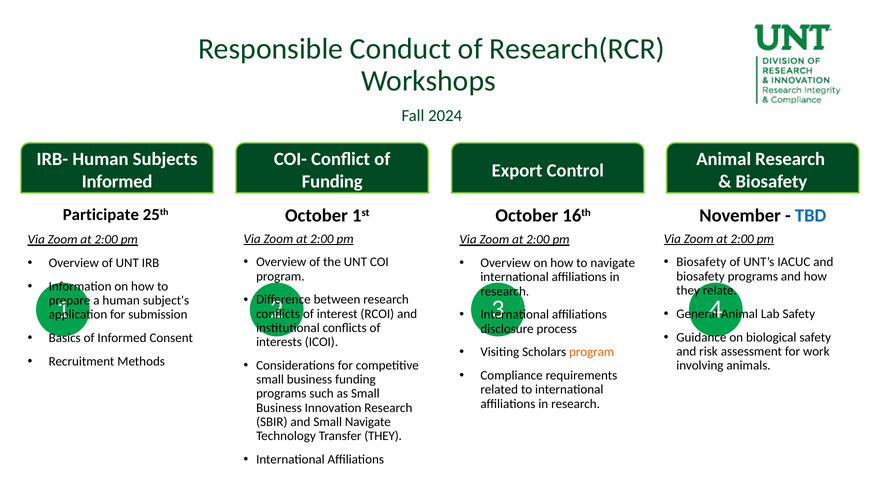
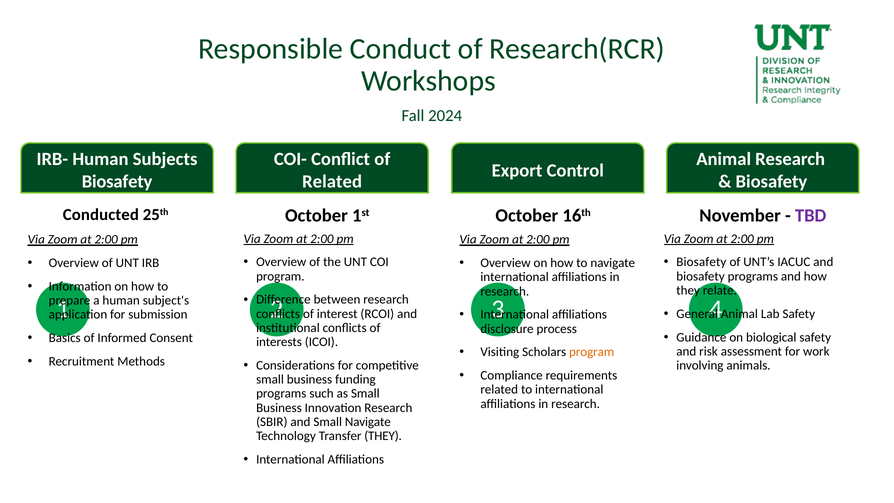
Informed at (117, 182): Informed -> Biosafety
Funding at (332, 182): Funding -> Related
Participate: Participate -> Conducted
TBD colour: blue -> purple
